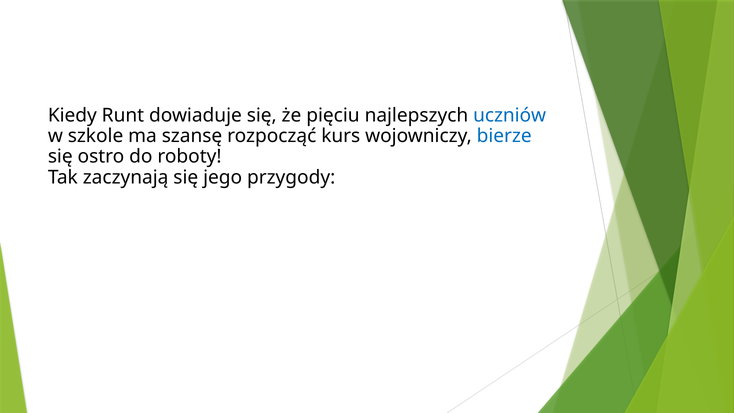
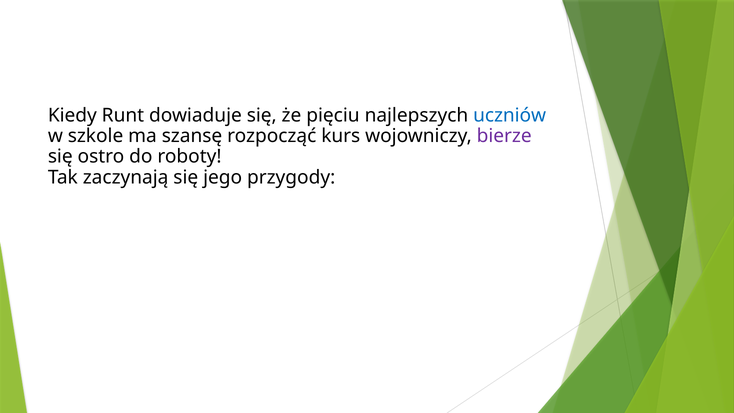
bierze colour: blue -> purple
